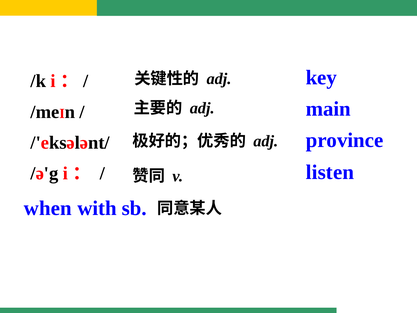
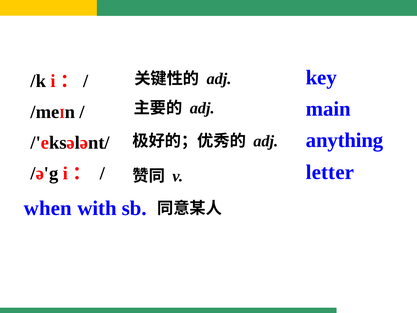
province: province -> anything
listen: listen -> letter
